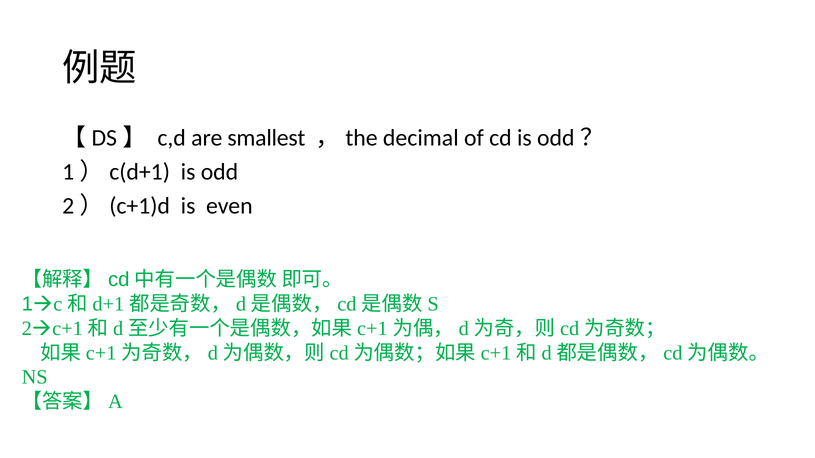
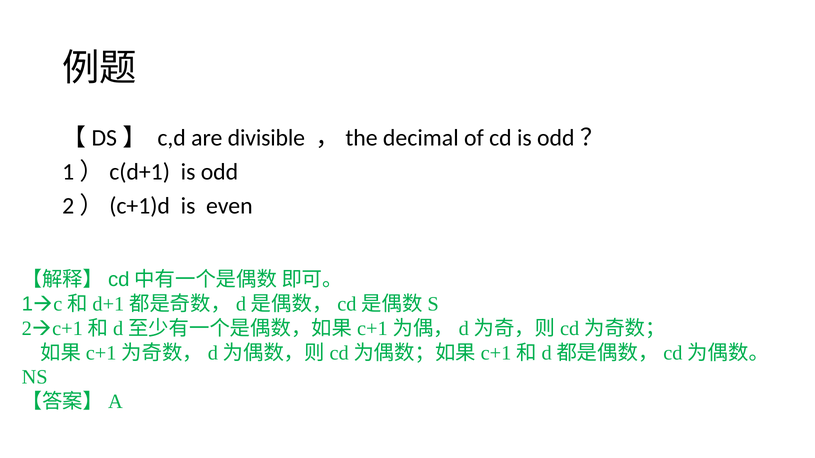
smallest: smallest -> divisible
